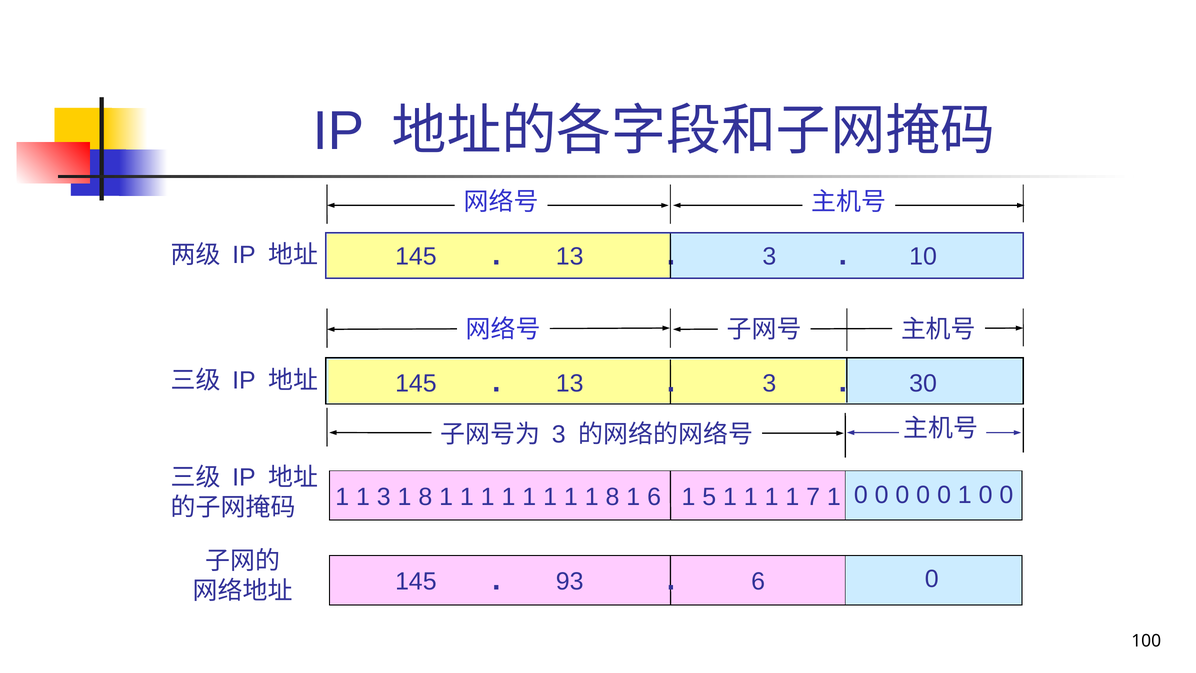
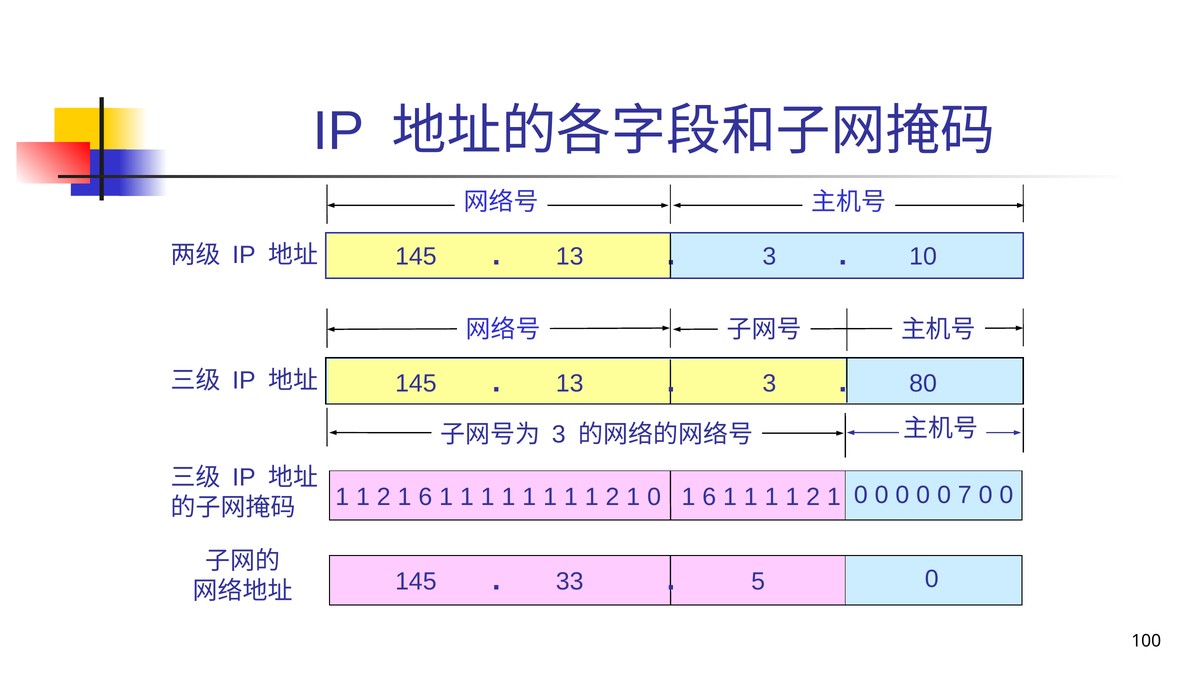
30: 30 -> 80
3 at (384, 497): 3 -> 2
8 at (425, 497): 8 -> 6
8 at (612, 497): 8 -> 2
6 at (654, 497): 6 -> 0
5 at (709, 497): 5 -> 6
7 at (813, 497): 7 -> 2
0 1: 1 -> 7
93: 93 -> 33
6 at (758, 581): 6 -> 5
